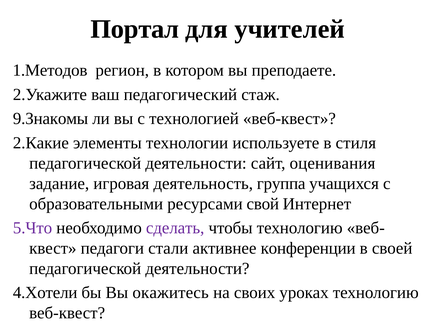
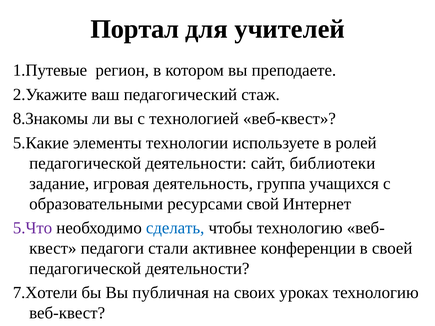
1.Методов: 1.Методов -> 1.Путевые
9.Знакомы: 9.Знакомы -> 8.Знакомы
2.Какие: 2.Какие -> 5.Какие
стиля: стиля -> ролей
оценивания: оценивания -> библиотеки
сделать colour: purple -> blue
4.Хотели: 4.Хотели -> 7.Хотели
окажитесь: окажитесь -> публичная
